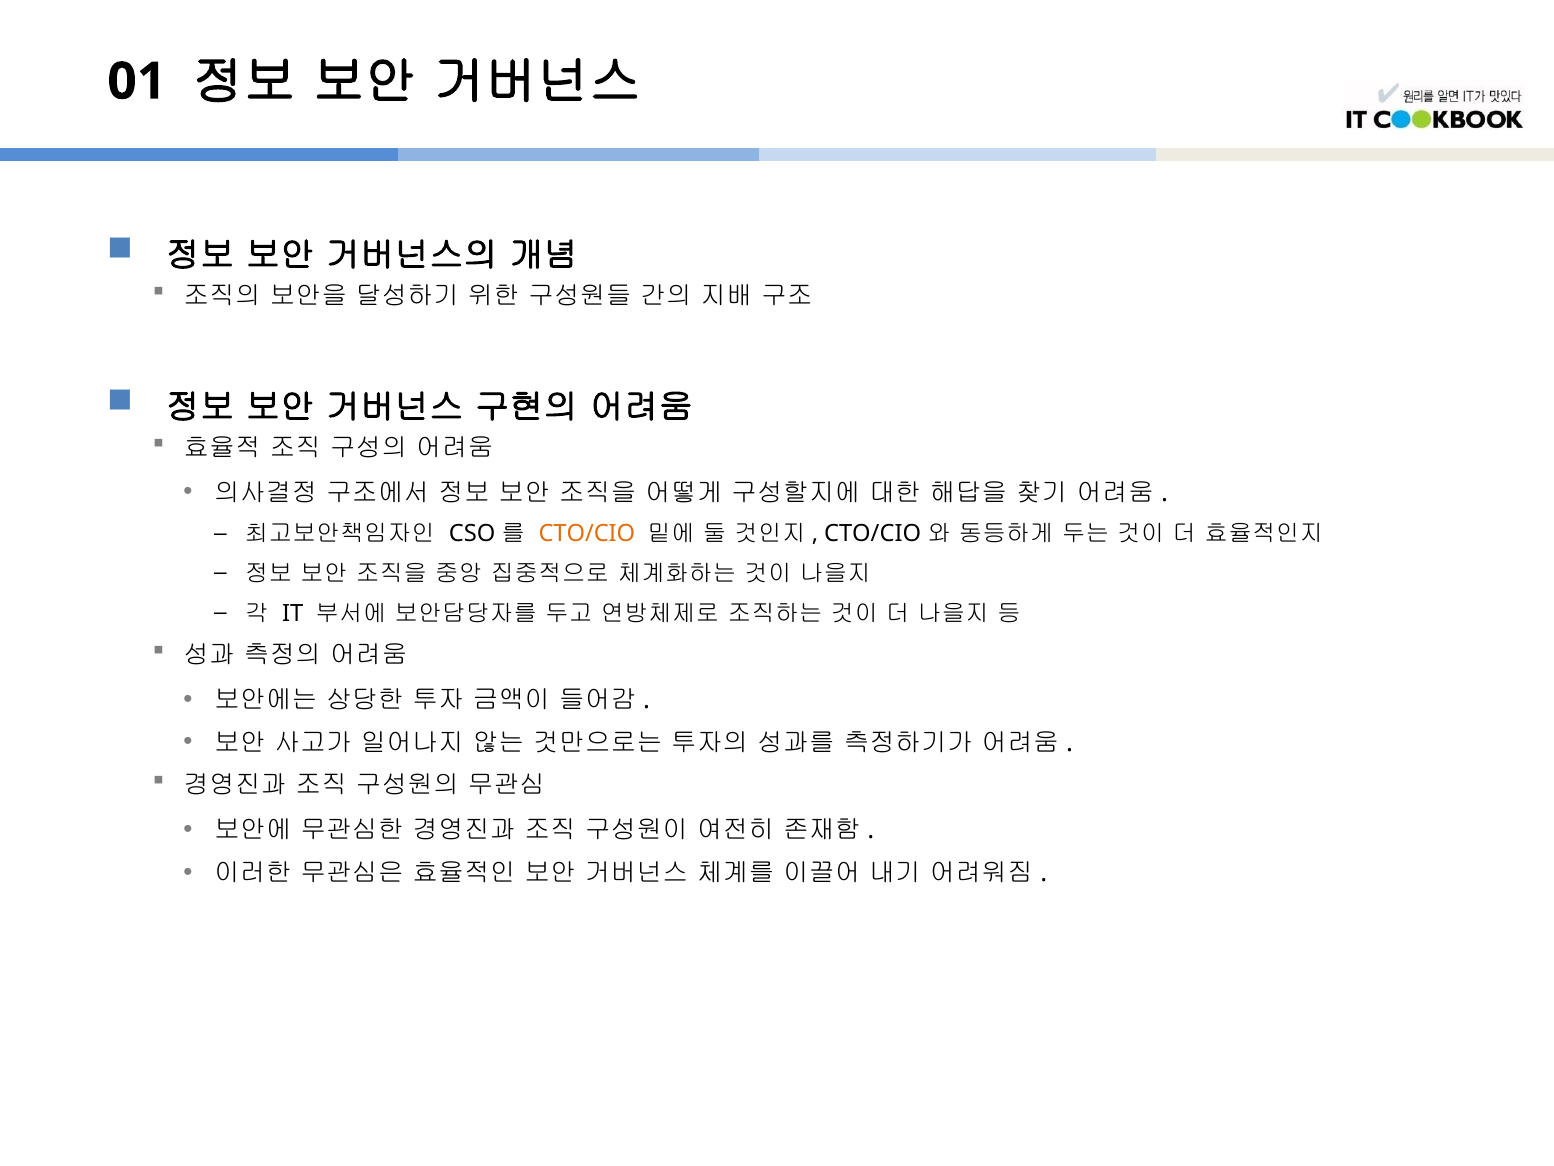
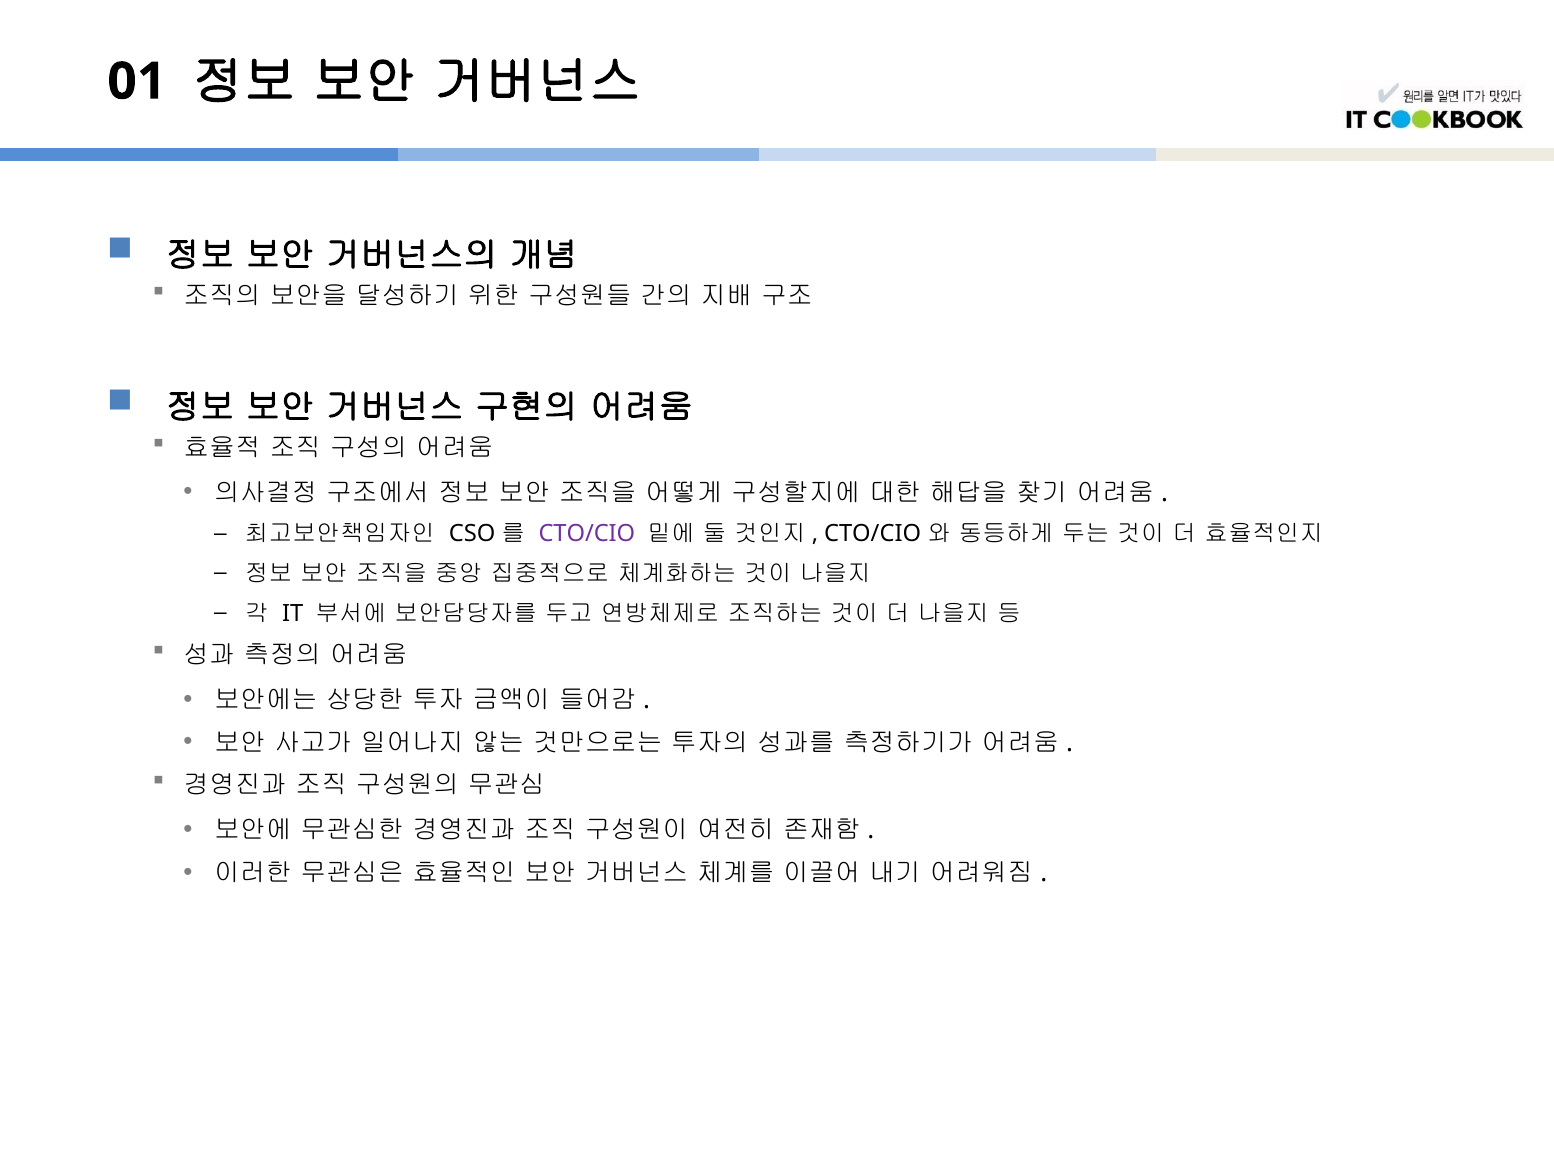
CTO/CIO colour: orange -> purple
